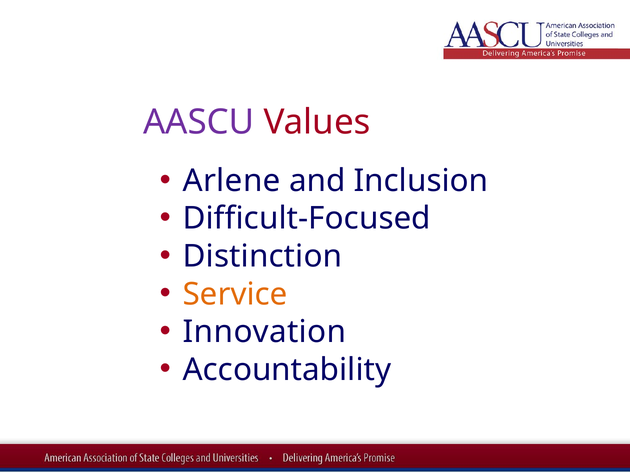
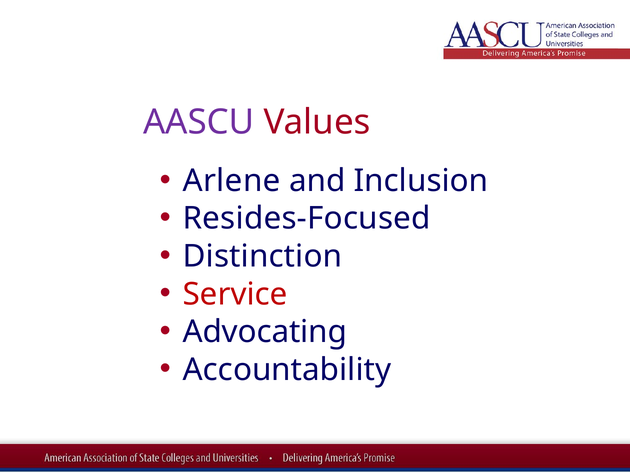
Difficult-Focused: Difficult-Focused -> Resides-Focused
Service colour: orange -> red
Innovation: Innovation -> Advocating
